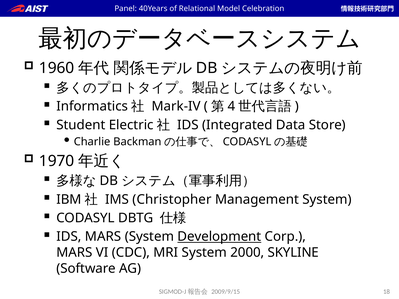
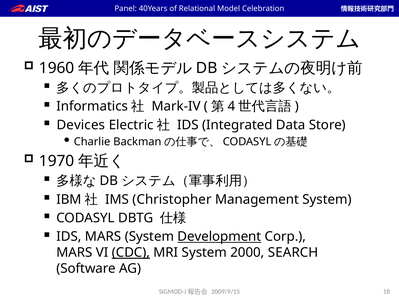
Student: Student -> Devices
CDC underline: none -> present
SKYLINE: SKYLINE -> SEARCH
